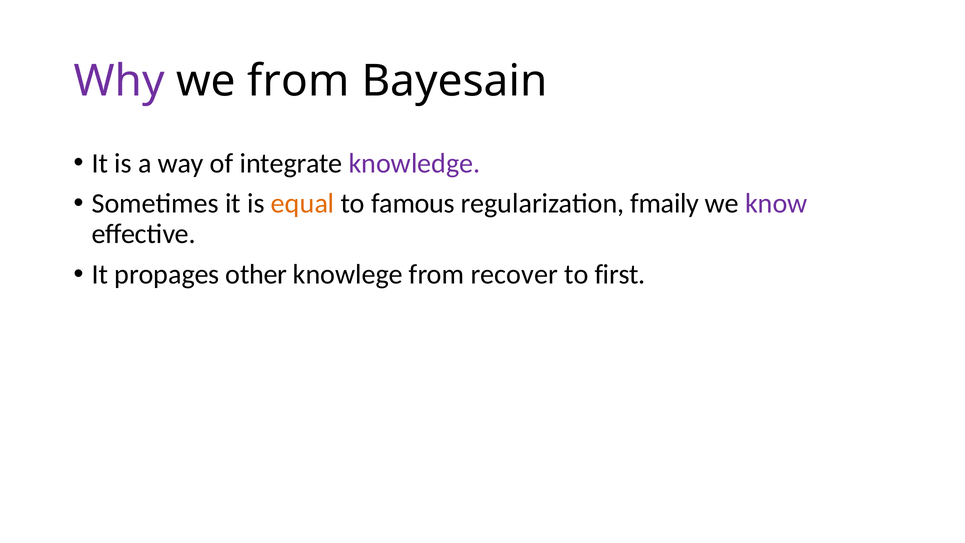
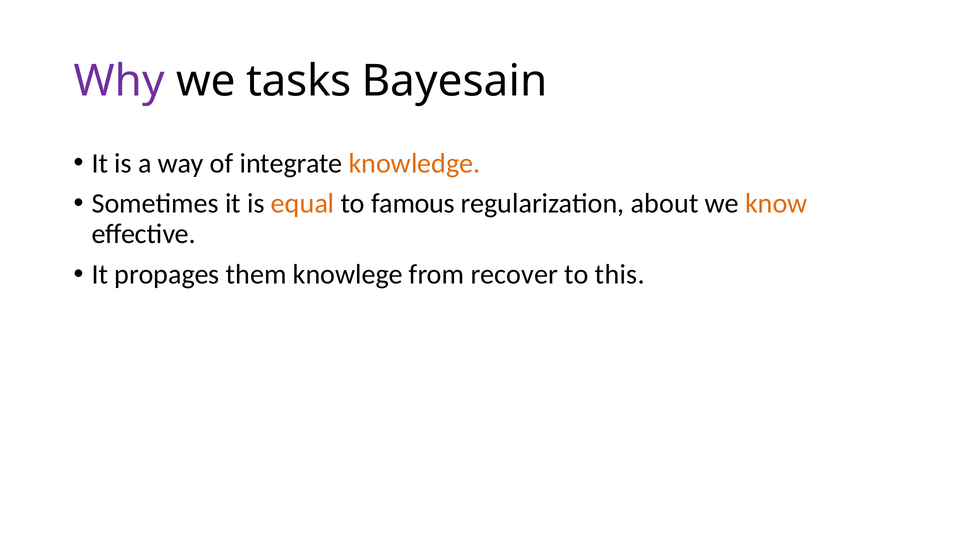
we from: from -> tasks
knowledge colour: purple -> orange
fmaily: fmaily -> about
know colour: purple -> orange
other: other -> them
first: first -> this
